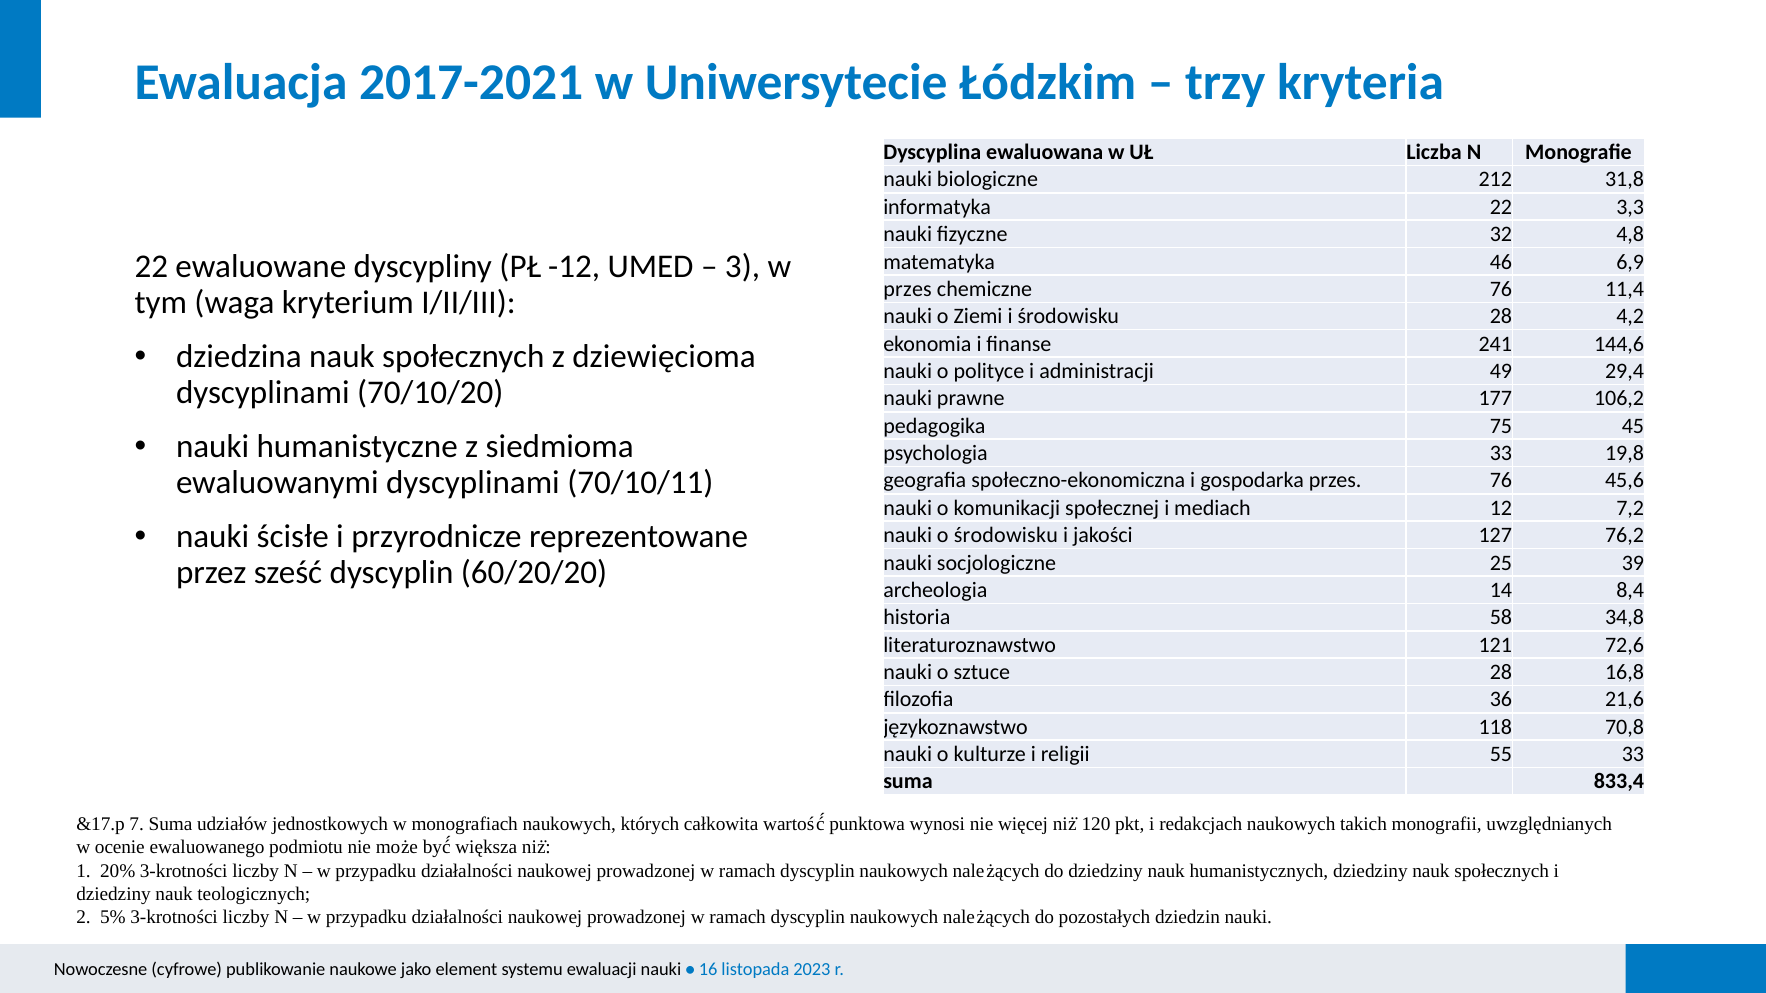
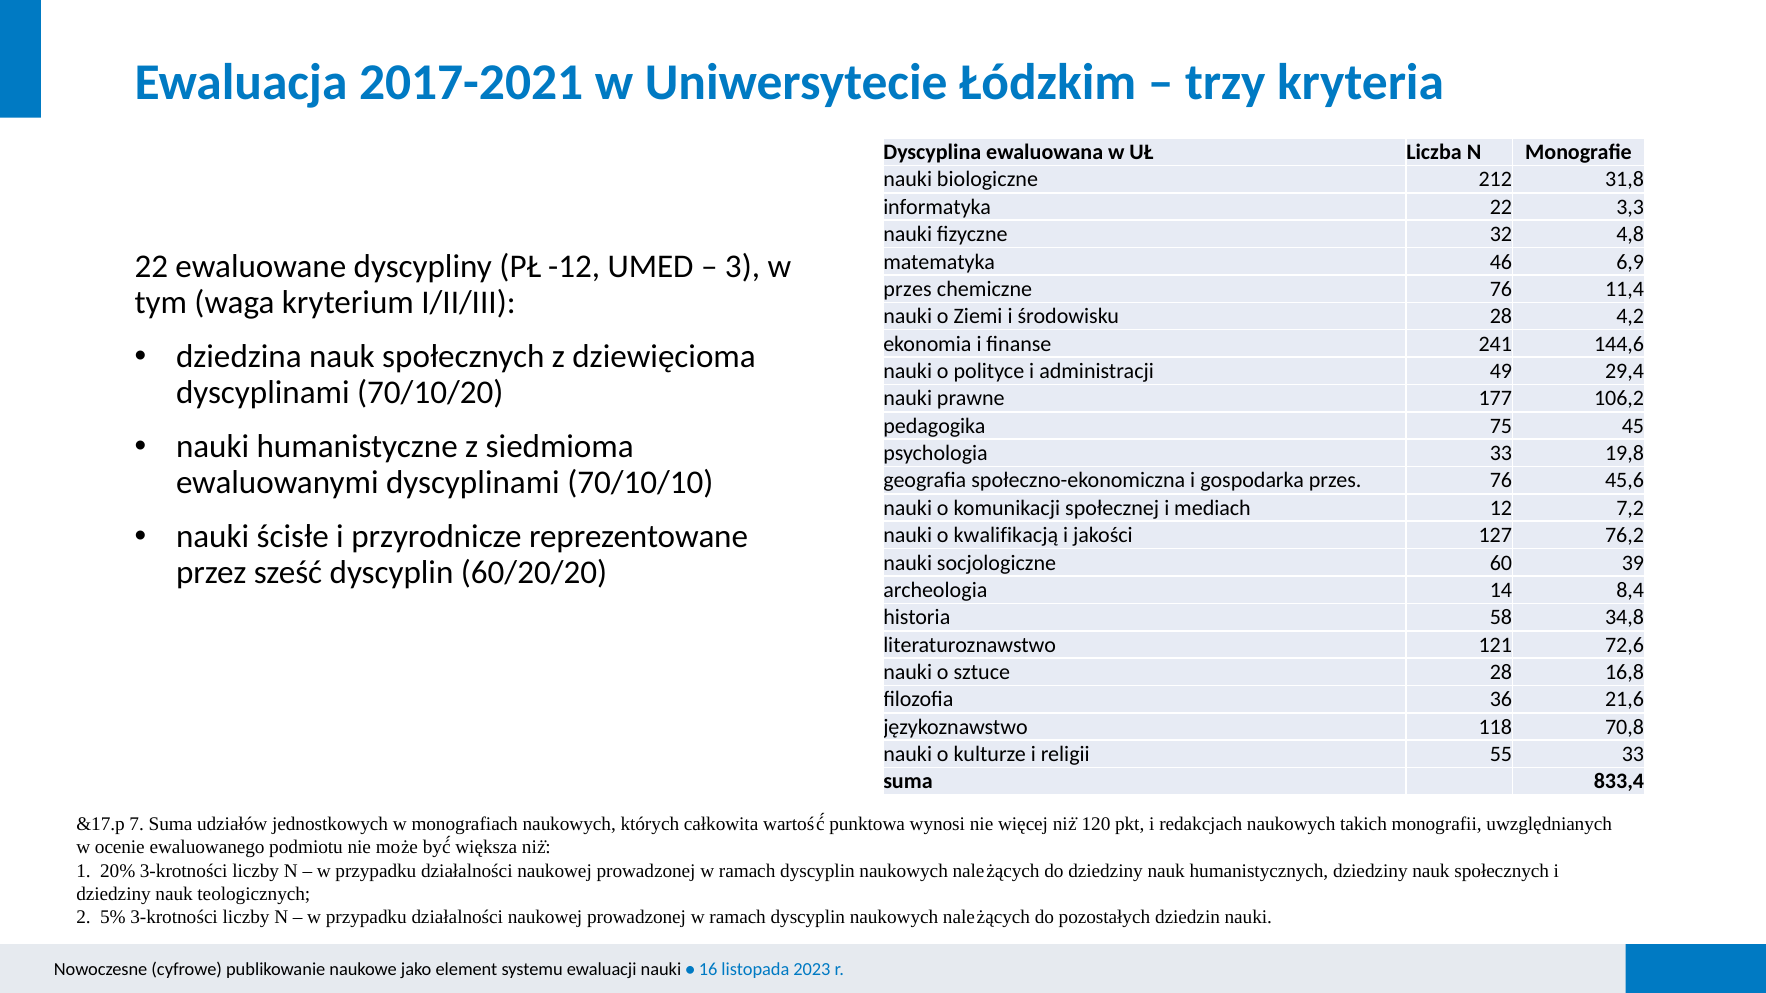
70/10/11: 70/10/11 -> 70/10/10
o środowisku: środowisku -> kwalifikacją
25: 25 -> 60
